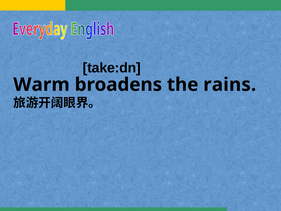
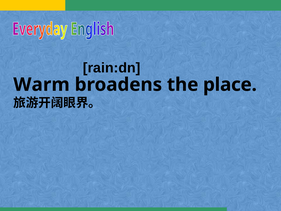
take:dn: take:dn -> rain:dn
rains: rains -> place
